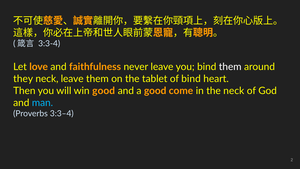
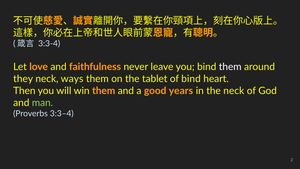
neck leave: leave -> ways
win good: good -> them
come: come -> years
man colour: light blue -> light green
